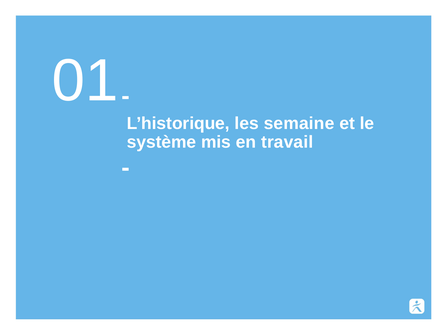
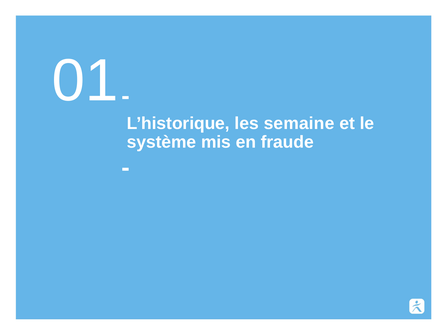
travail: travail -> fraude
